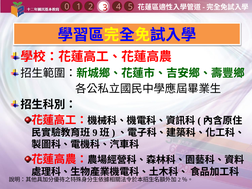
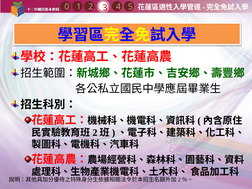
9 at (95, 133): 9 -> 2
